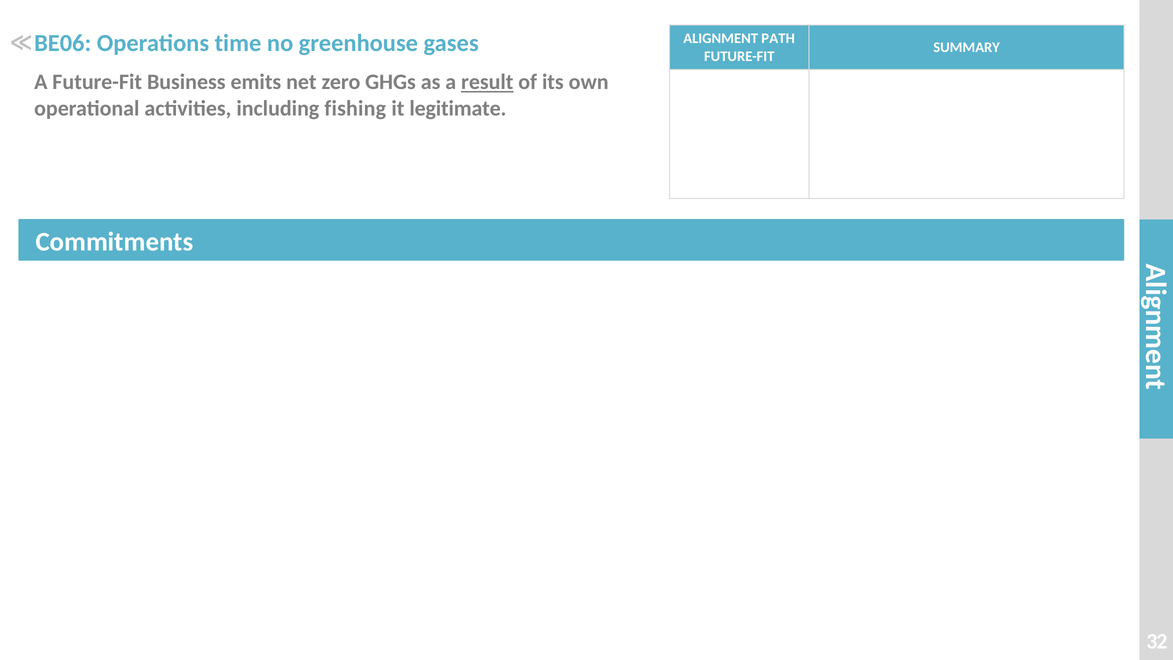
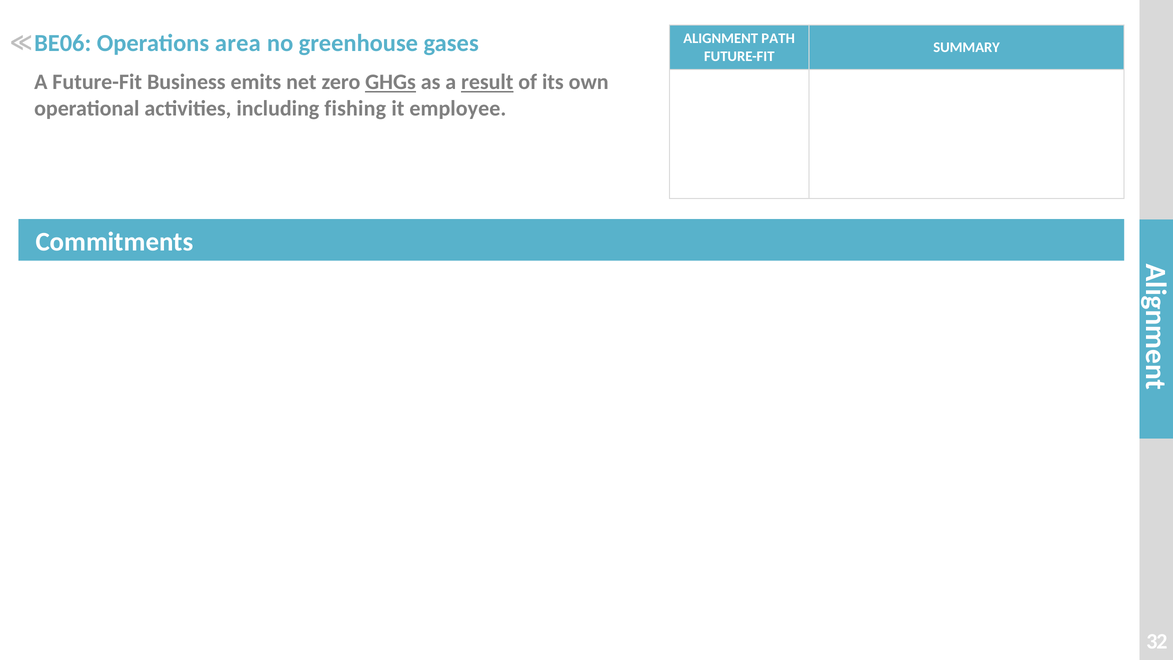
time: time -> area
GHGs underline: none -> present
legitimate: legitimate -> employee
